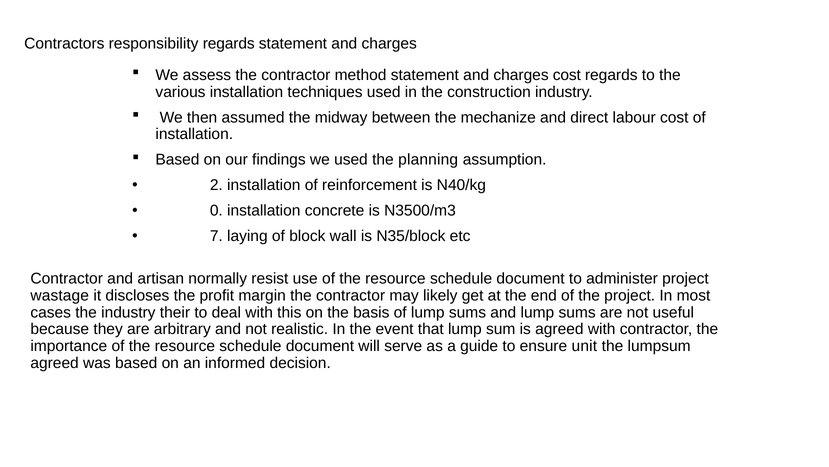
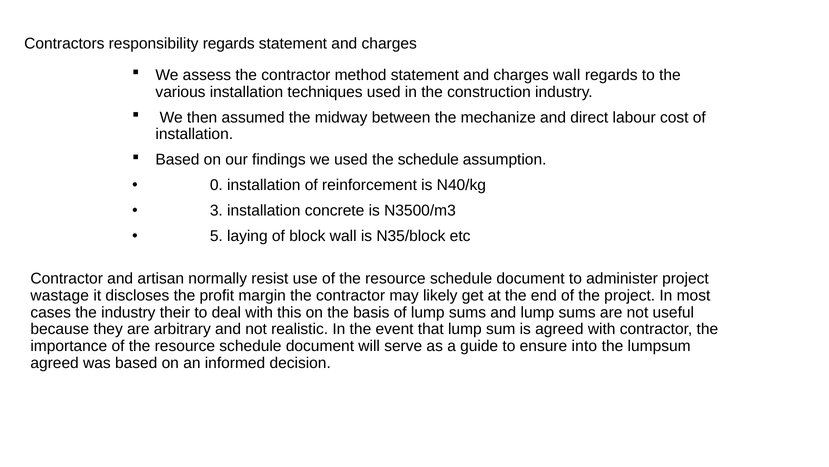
charges cost: cost -> wall
the planning: planning -> schedule
2: 2 -> 0
0: 0 -> 3
7: 7 -> 5
unit: unit -> into
